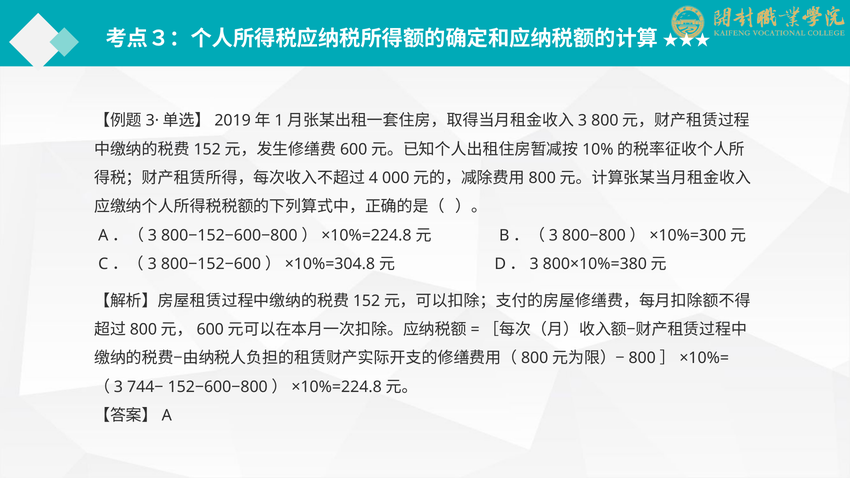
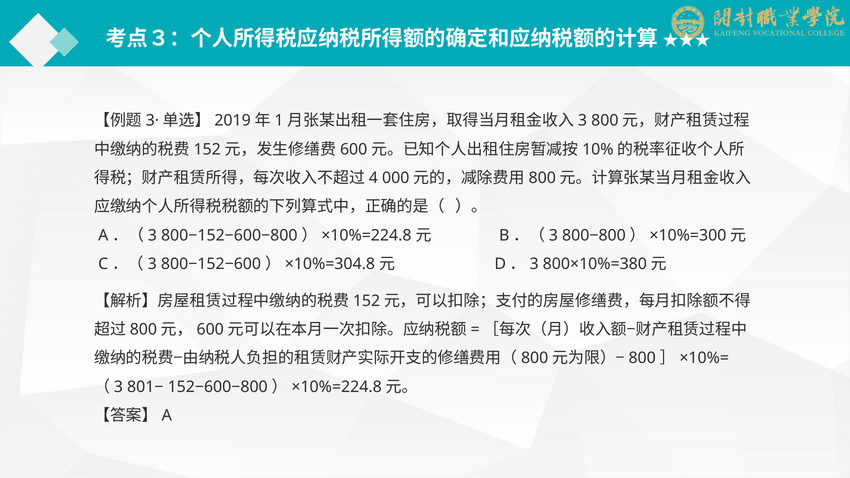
744−: 744− -> 801−
